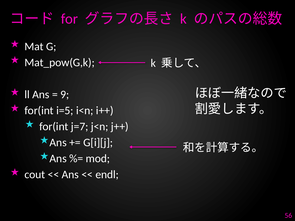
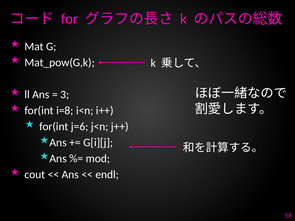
9: 9 -> 3
i=5: i=5 -> i=8
j=7: j=7 -> j=6
